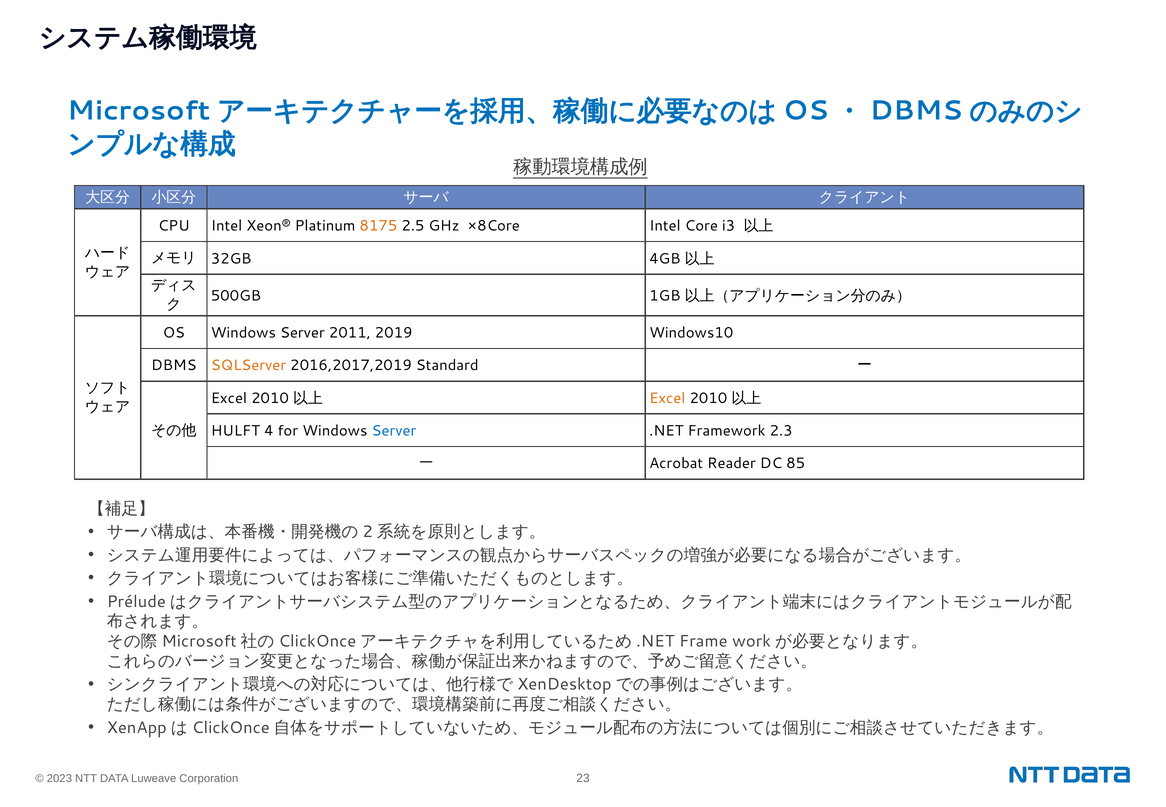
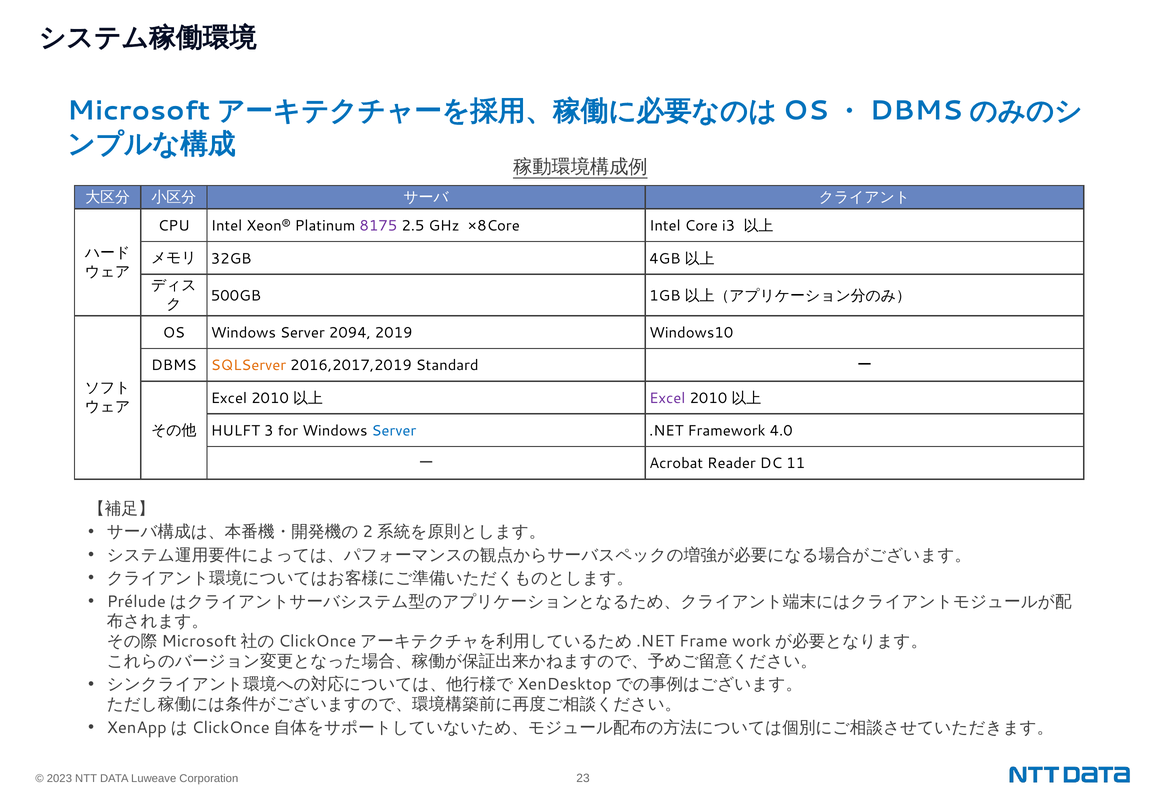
8175 colour: orange -> purple
2011: 2011 -> 2094
Excel at (667, 398) colour: orange -> purple
4: 4 -> 3
2.3: 2.3 -> 4.0
85: 85 -> 11
